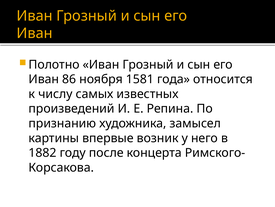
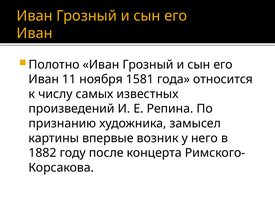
86: 86 -> 11
